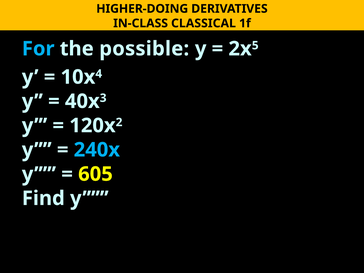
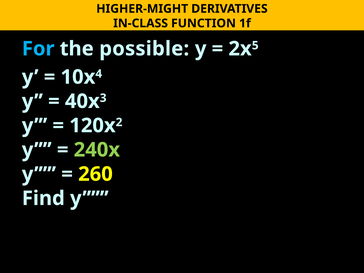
HIGHER-DOING: HIGHER-DOING -> HIGHER-MIGHT
CLASSICAL: CLASSICAL -> FUNCTION
240x colour: light blue -> light green
605: 605 -> 260
